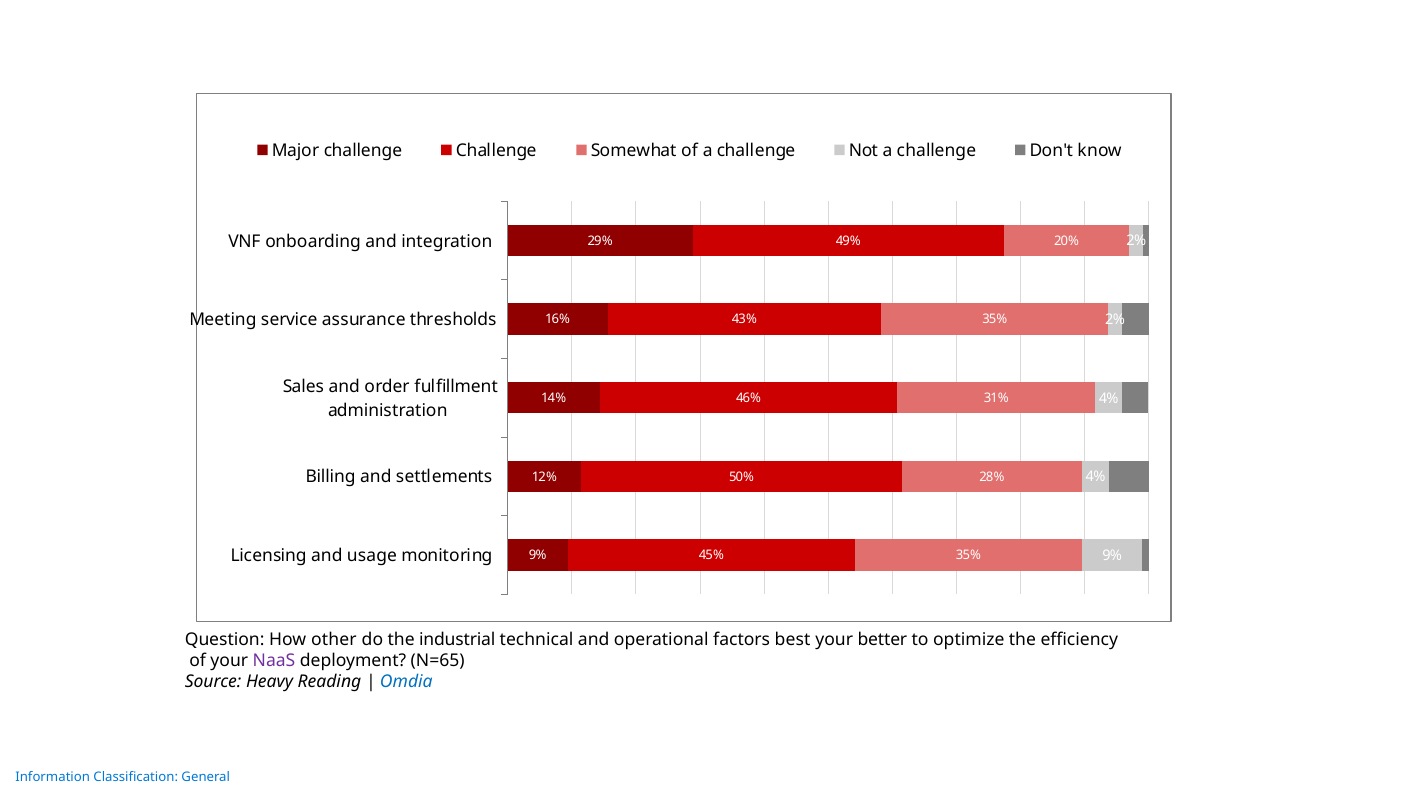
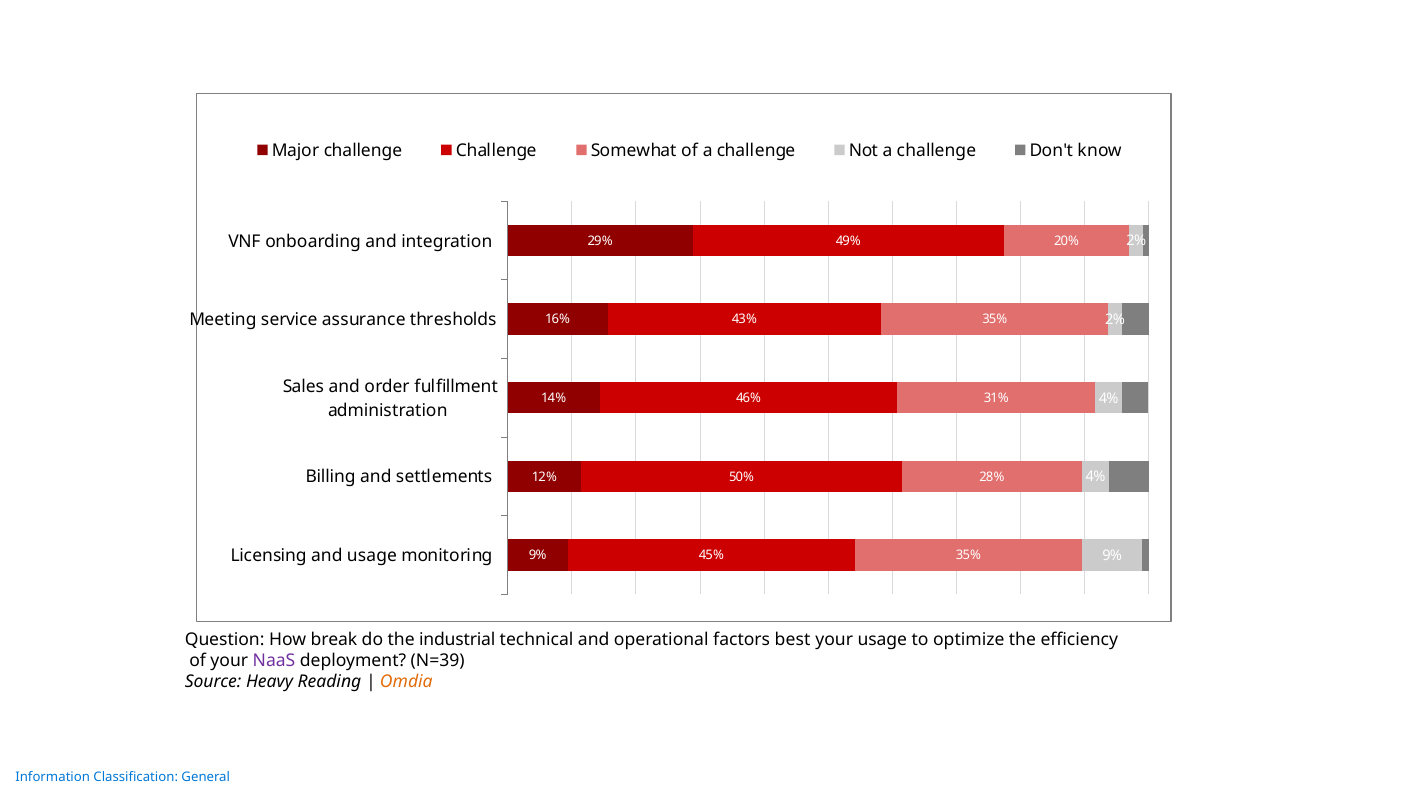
other: other -> break
your better: better -> usage
N=65: N=65 -> N=39
Omdia colour: blue -> orange
